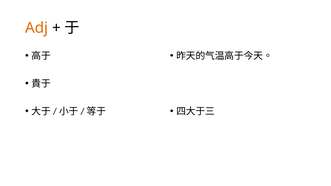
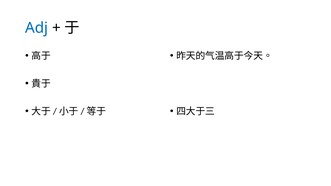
Adj colour: orange -> blue
